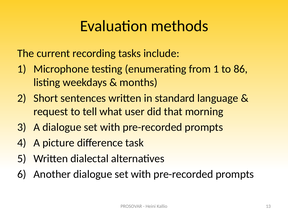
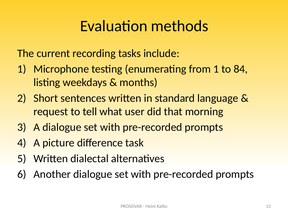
86: 86 -> 84
